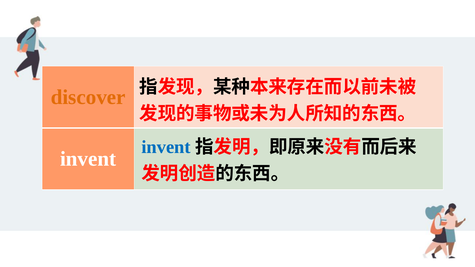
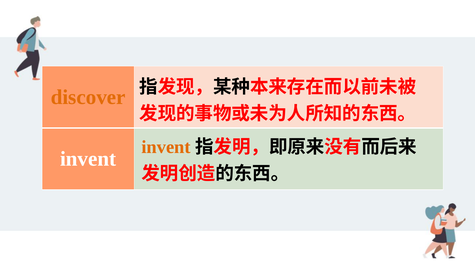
invent at (166, 147) colour: blue -> orange
